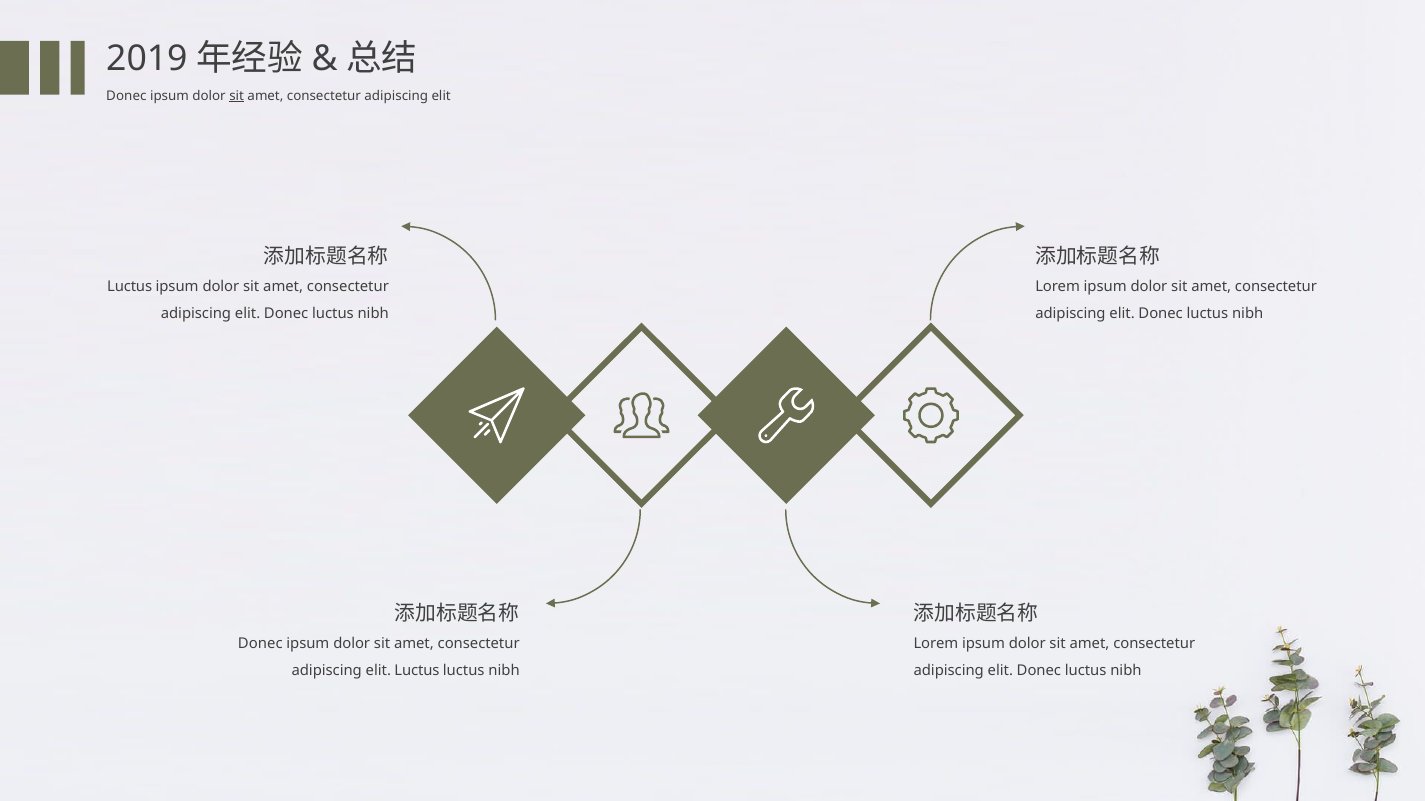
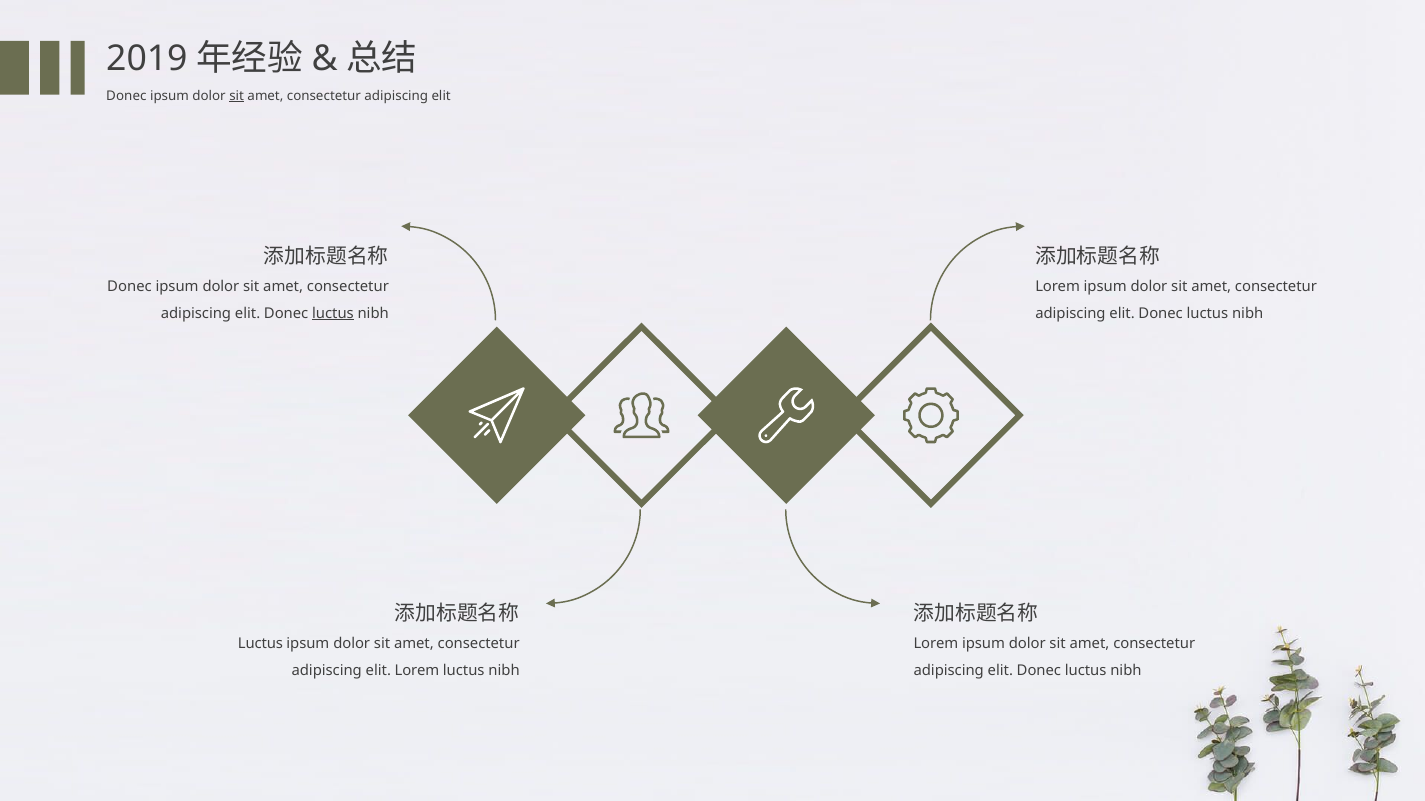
Luctus at (130, 287): Luctus -> Donec
luctus at (333, 314) underline: none -> present
Donec at (260, 644): Donec -> Luctus
elit Luctus: Luctus -> Lorem
